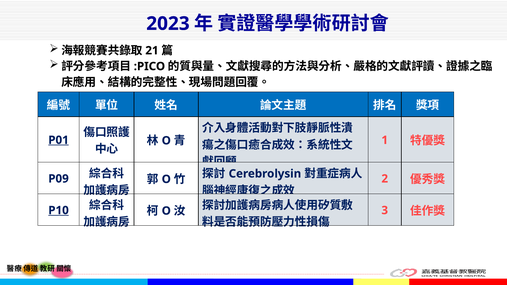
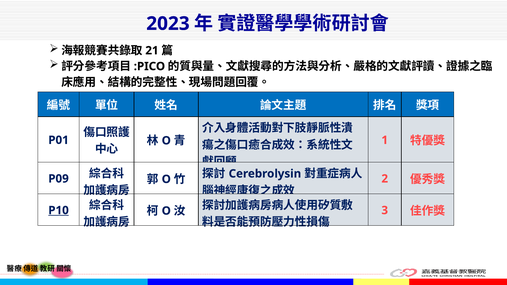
P01 underline: present -> none
